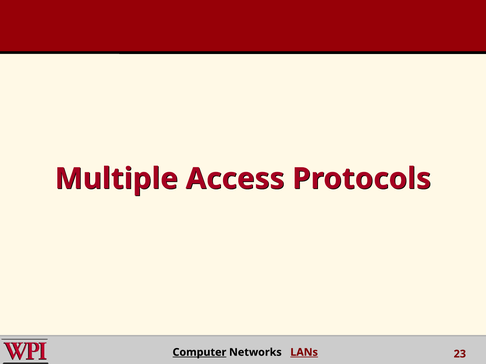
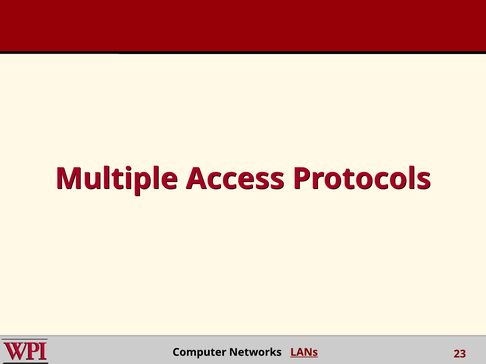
Computer underline: present -> none
